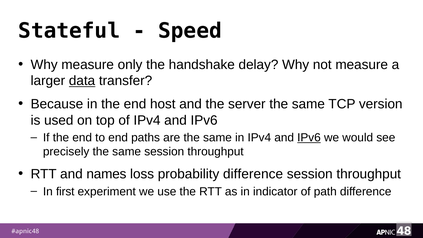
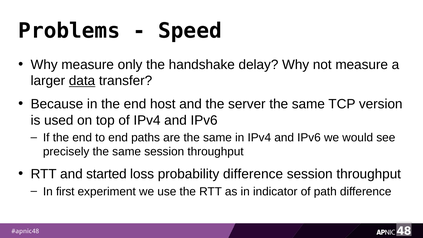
Stateful: Stateful -> Problems
IPv6 at (309, 138) underline: present -> none
names: names -> started
